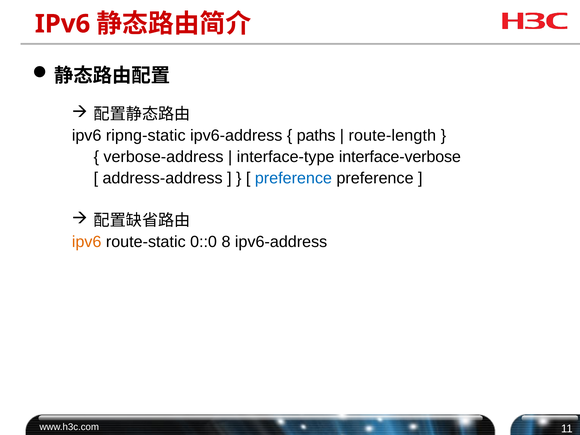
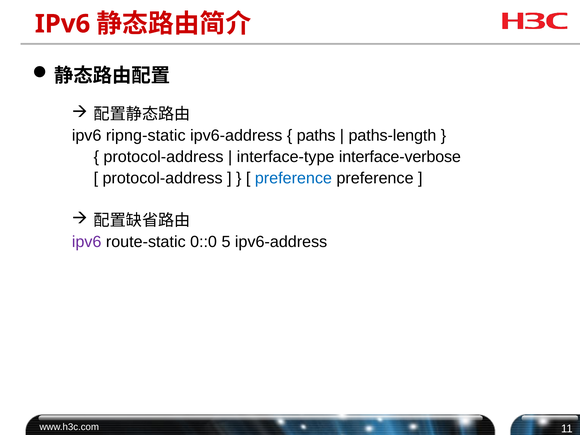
route-length: route-length -> paths-length
verbose-address at (164, 157): verbose-address -> protocol-address
address-address at (163, 178): address-address -> protocol-address
ipv6 at (87, 242) colour: orange -> purple
8: 8 -> 5
